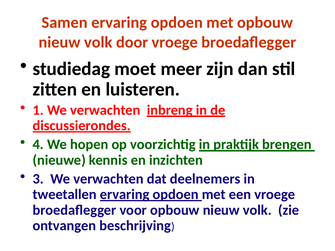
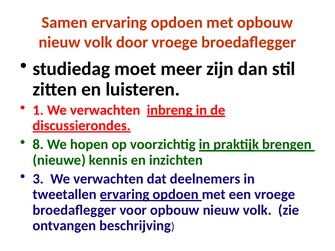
4: 4 -> 8
